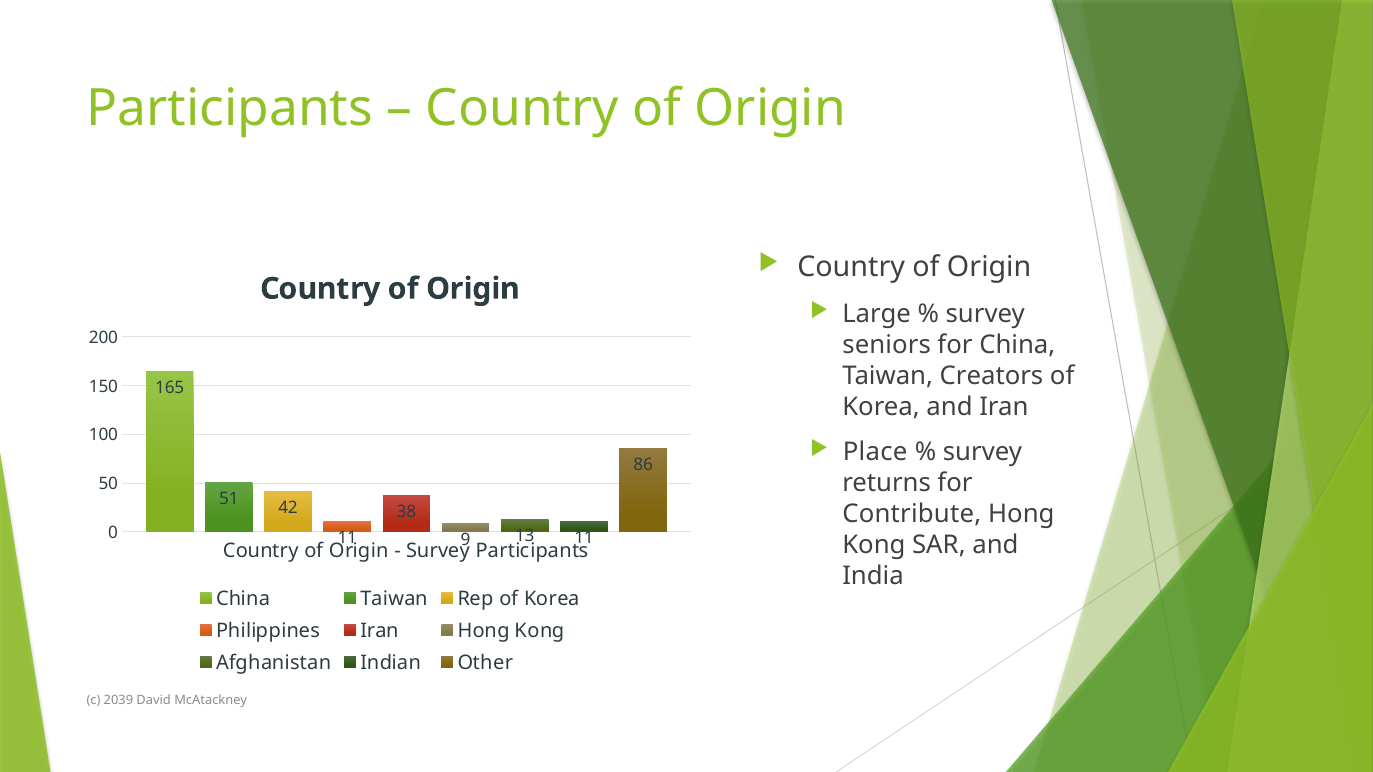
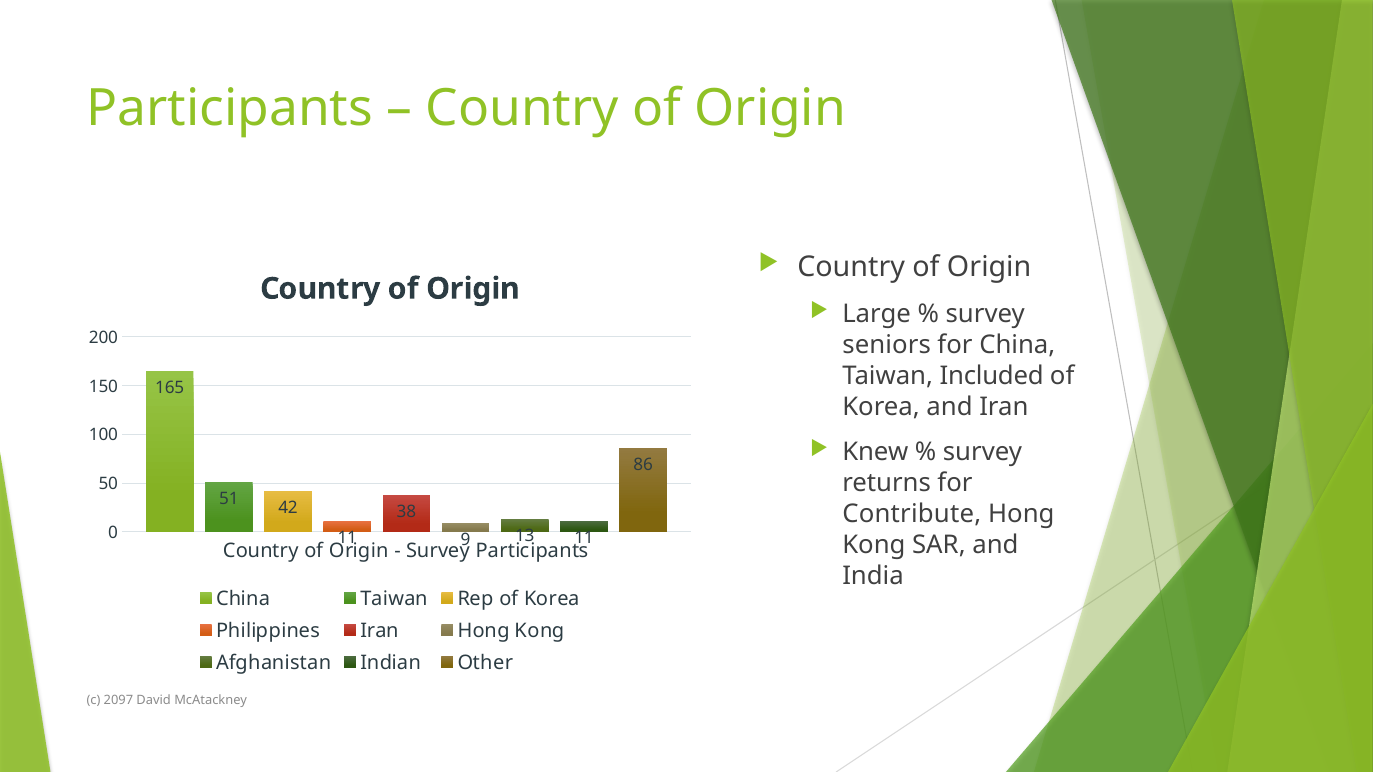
Creators: Creators -> Included
Place: Place -> Knew
2039: 2039 -> 2097
